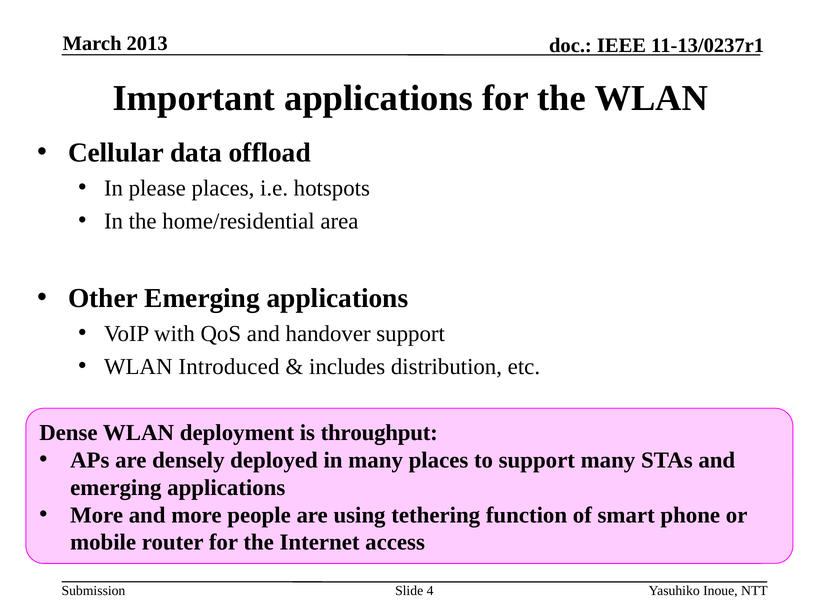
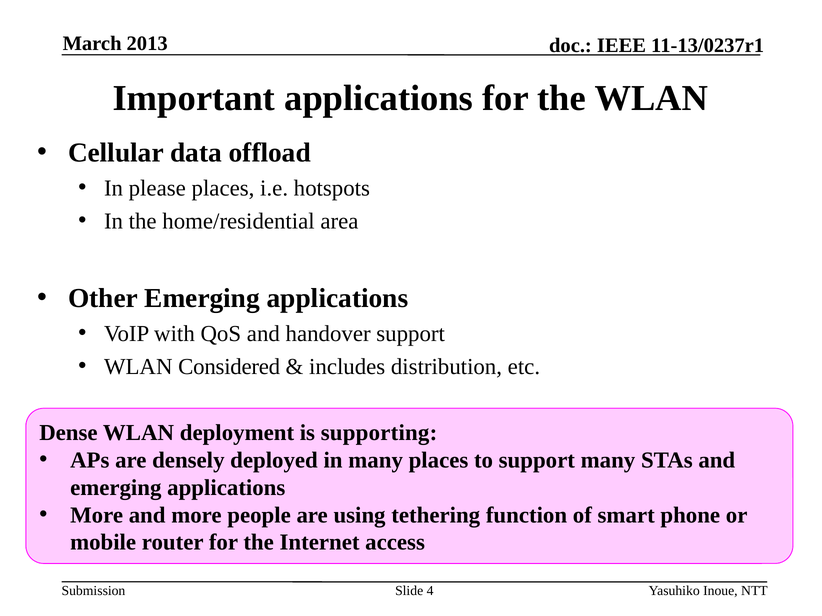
Introduced: Introduced -> Considered
throughput: throughput -> supporting
